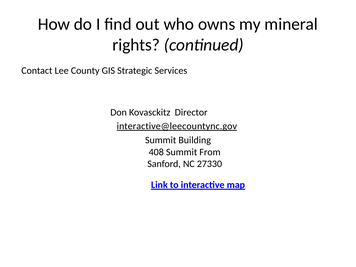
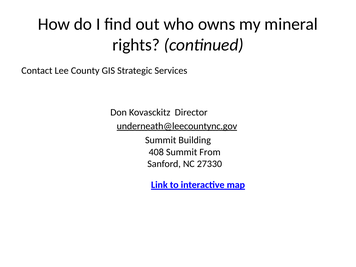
interactive@leecountync.gov: interactive@leecountync.gov -> underneath@leecountync.gov
